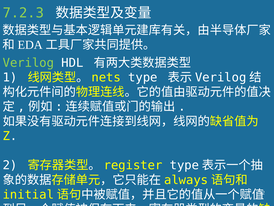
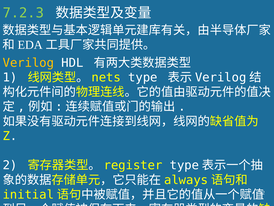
Verilog colour: light green -> yellow
